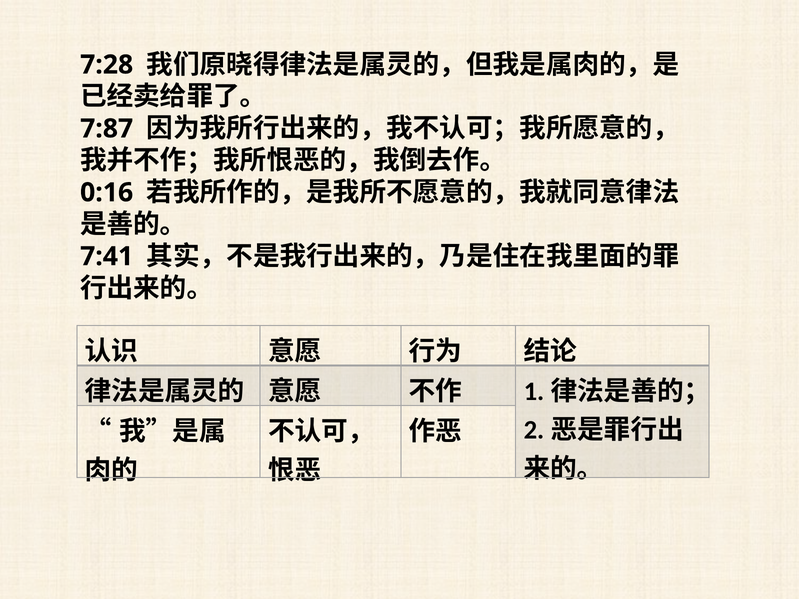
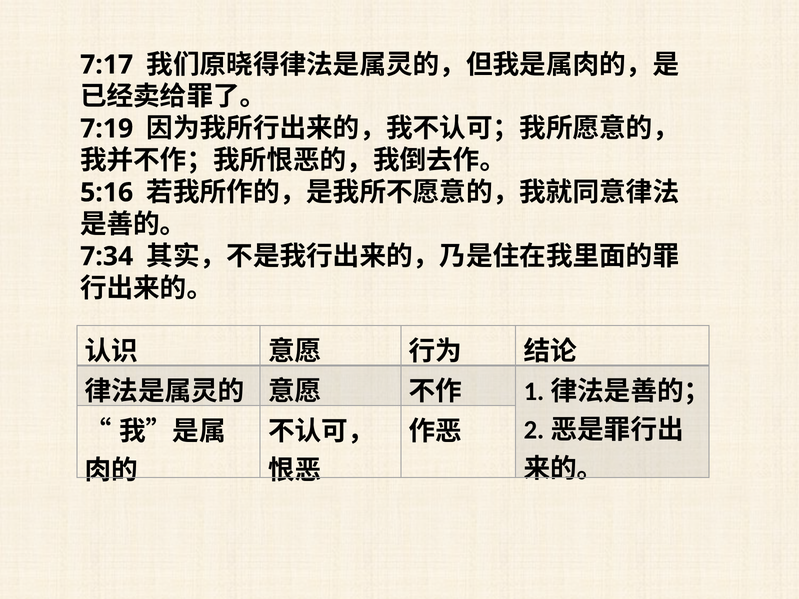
7:28: 7:28 -> 7:17
7:87: 7:87 -> 7:19
0:16: 0:16 -> 5:16
7:41: 7:41 -> 7:34
